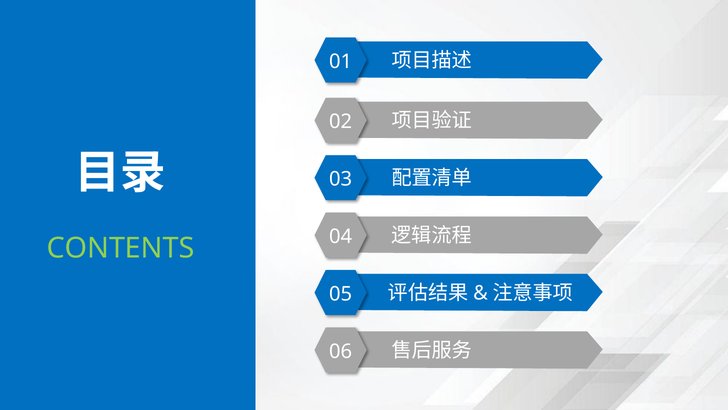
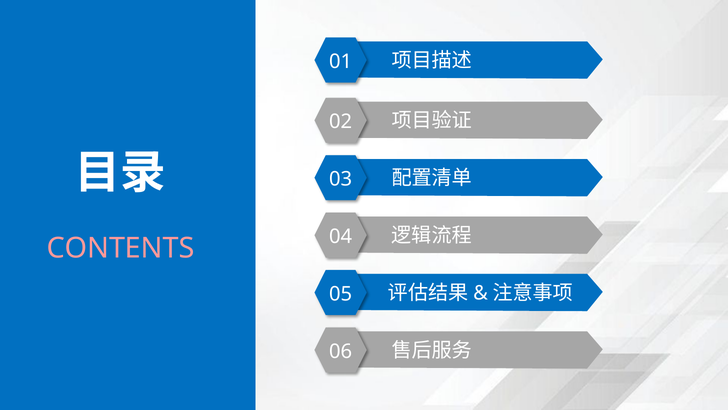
CONTENTS colour: light green -> pink
